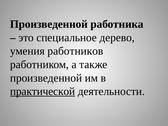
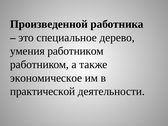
умения работников: работников -> работником
произведенной at (46, 78): произведенной -> экономическое
практической underline: present -> none
